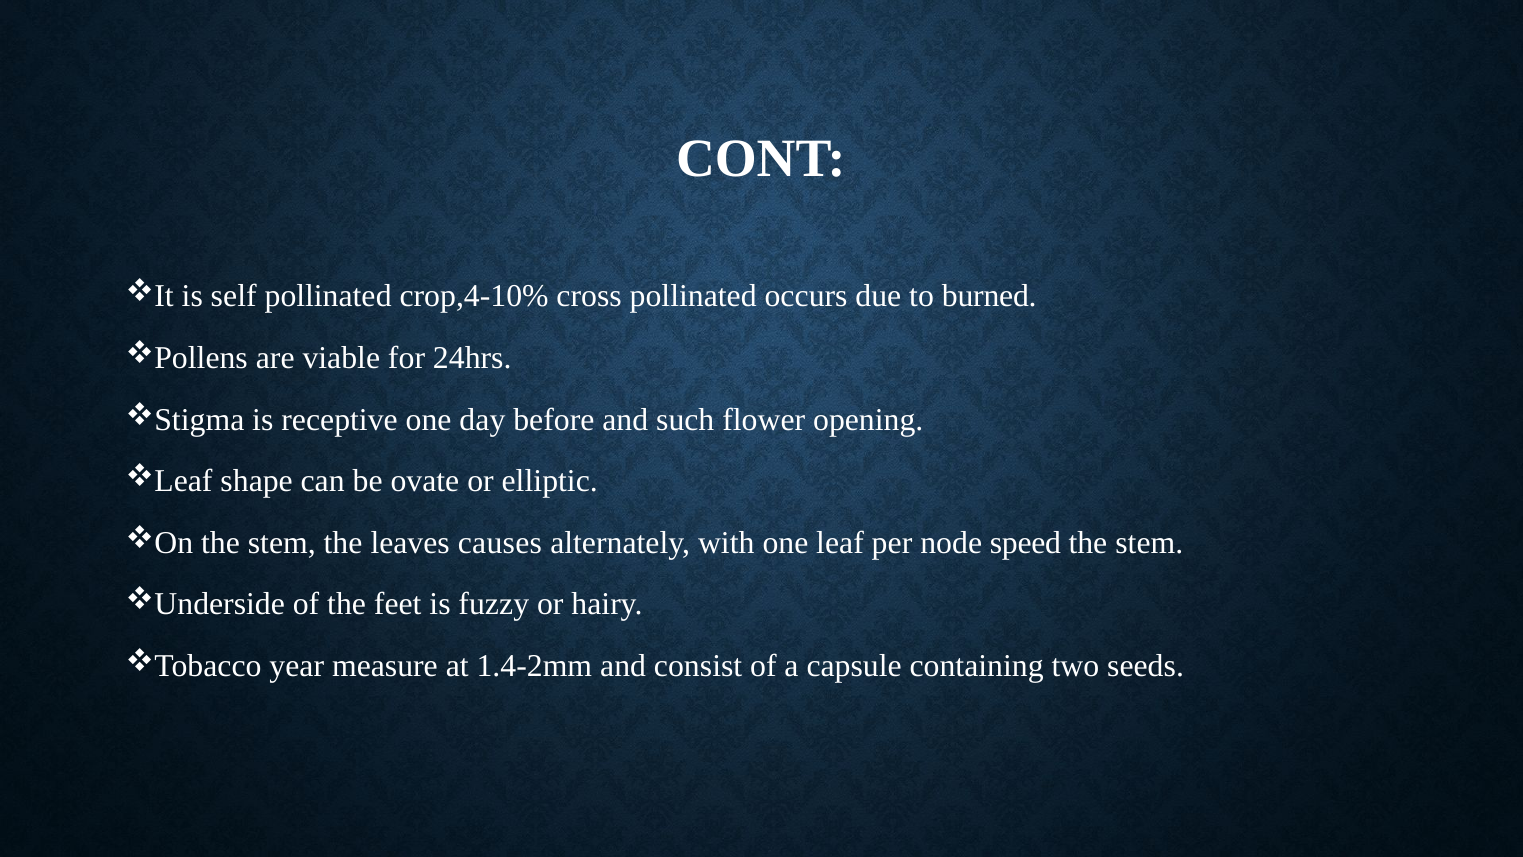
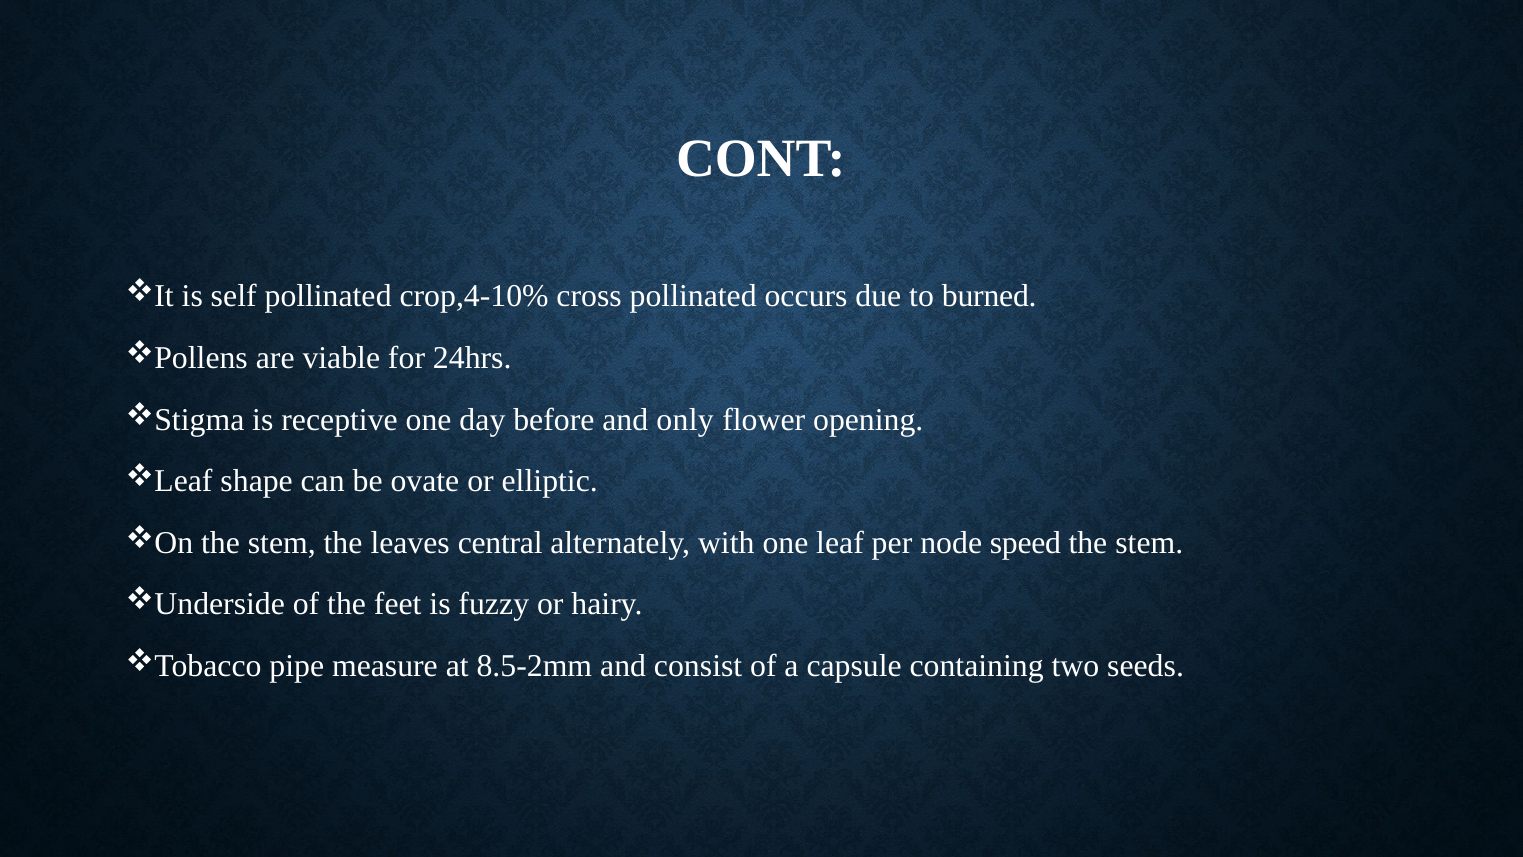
such: such -> only
causes: causes -> central
year: year -> pipe
1.4-2mm: 1.4-2mm -> 8.5-2mm
